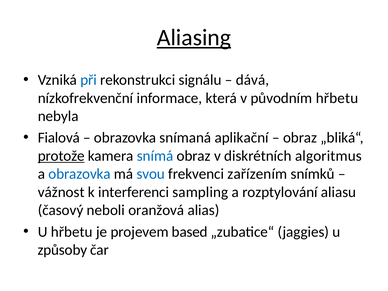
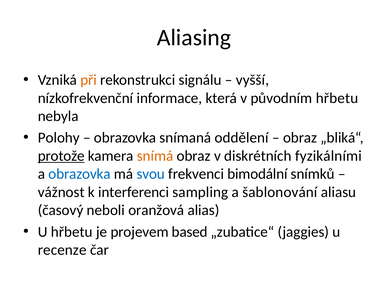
Aliasing underline: present -> none
při colour: blue -> orange
dává: dává -> vyšší
Fialová: Fialová -> Polohy
aplikační: aplikační -> oddělení
snímá colour: blue -> orange
algoritmus: algoritmus -> fyzikálními
zařízením: zařízením -> bimodální
rozptylování: rozptylování -> šablonování
způsoby: způsoby -> recenze
